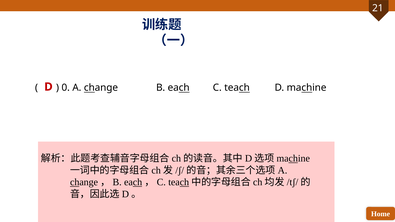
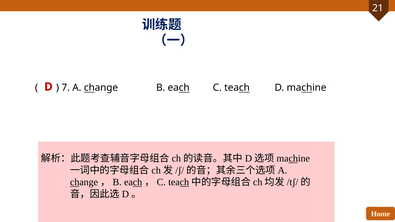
0: 0 -> 7
